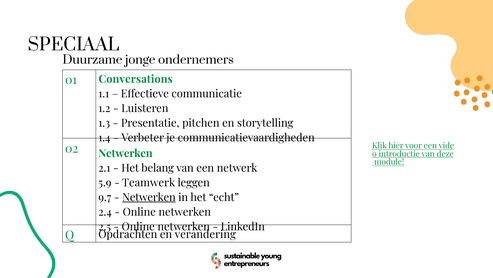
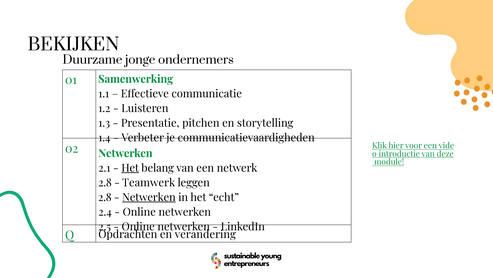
SPECIAAL: SPECIAAL -> BEKIJKEN
Conversations: Conversations -> Samenwerking
Het at (130, 168) underline: none -> present
5.9 at (105, 182): 5.9 -> 2.8
9.7 at (105, 197): 9.7 -> 2.8
